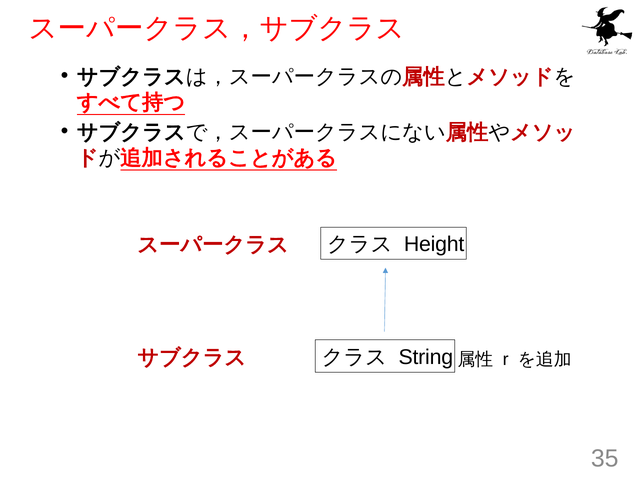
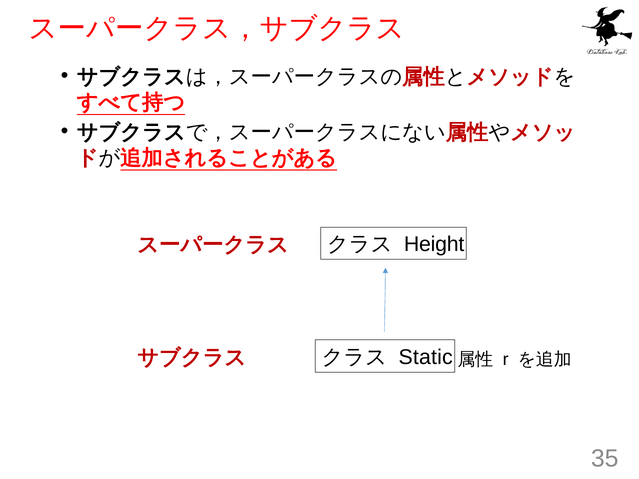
String: String -> Static
